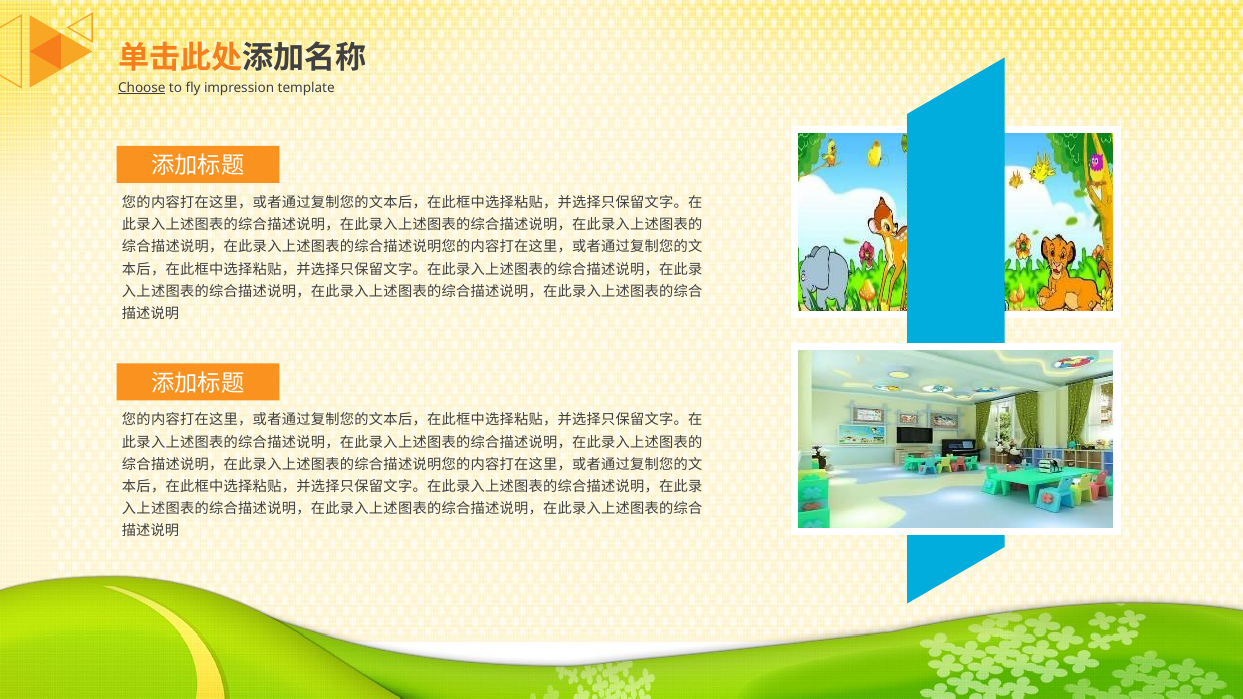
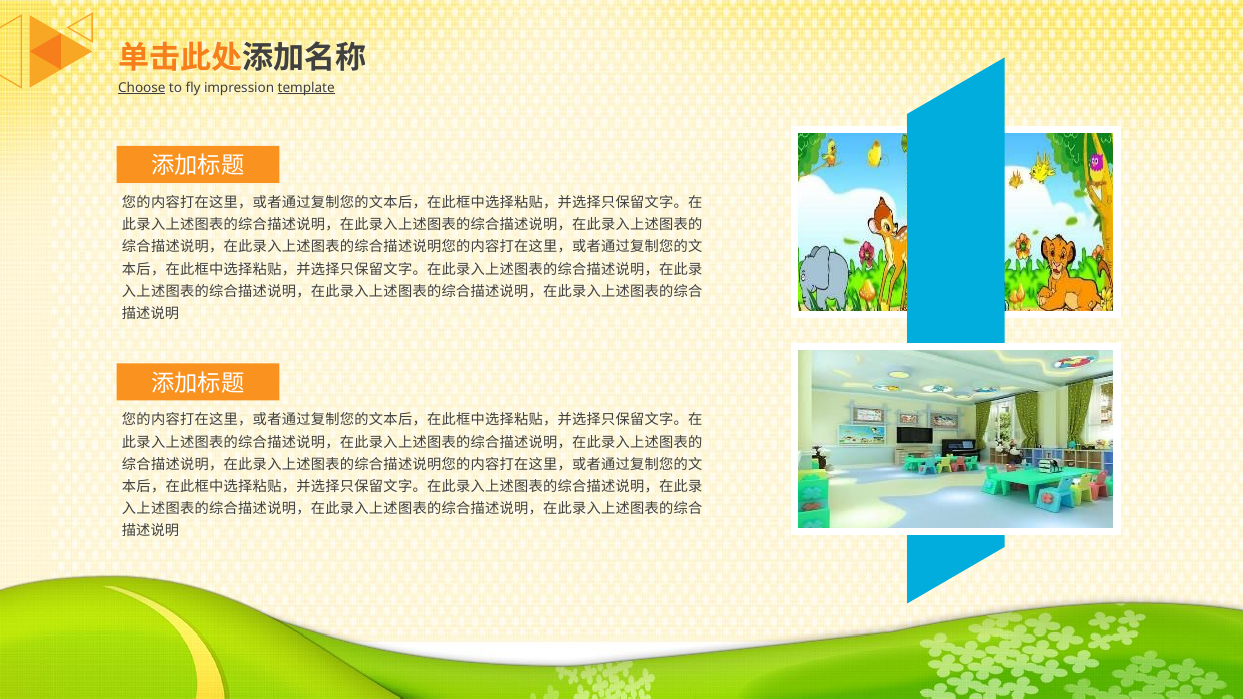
template underline: none -> present
